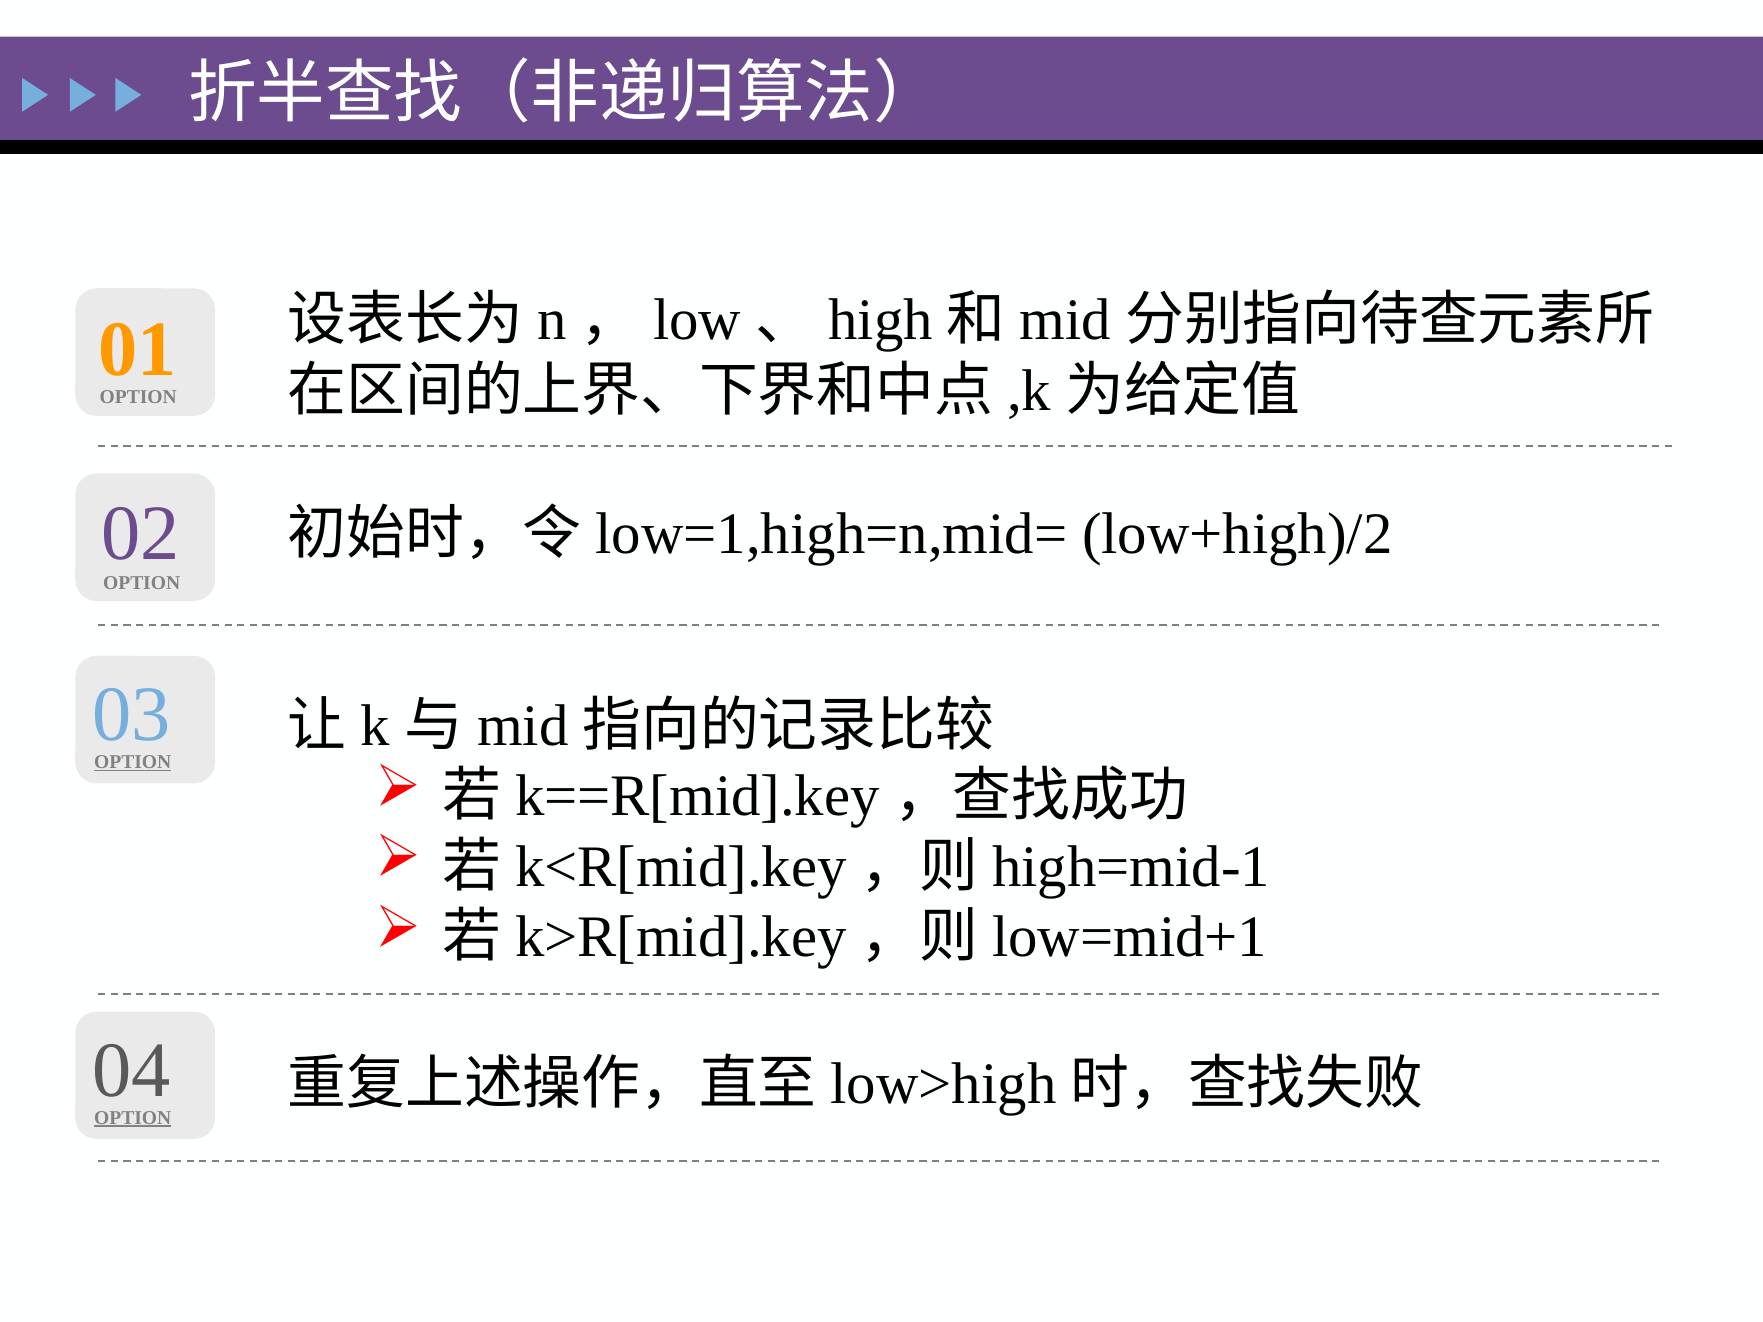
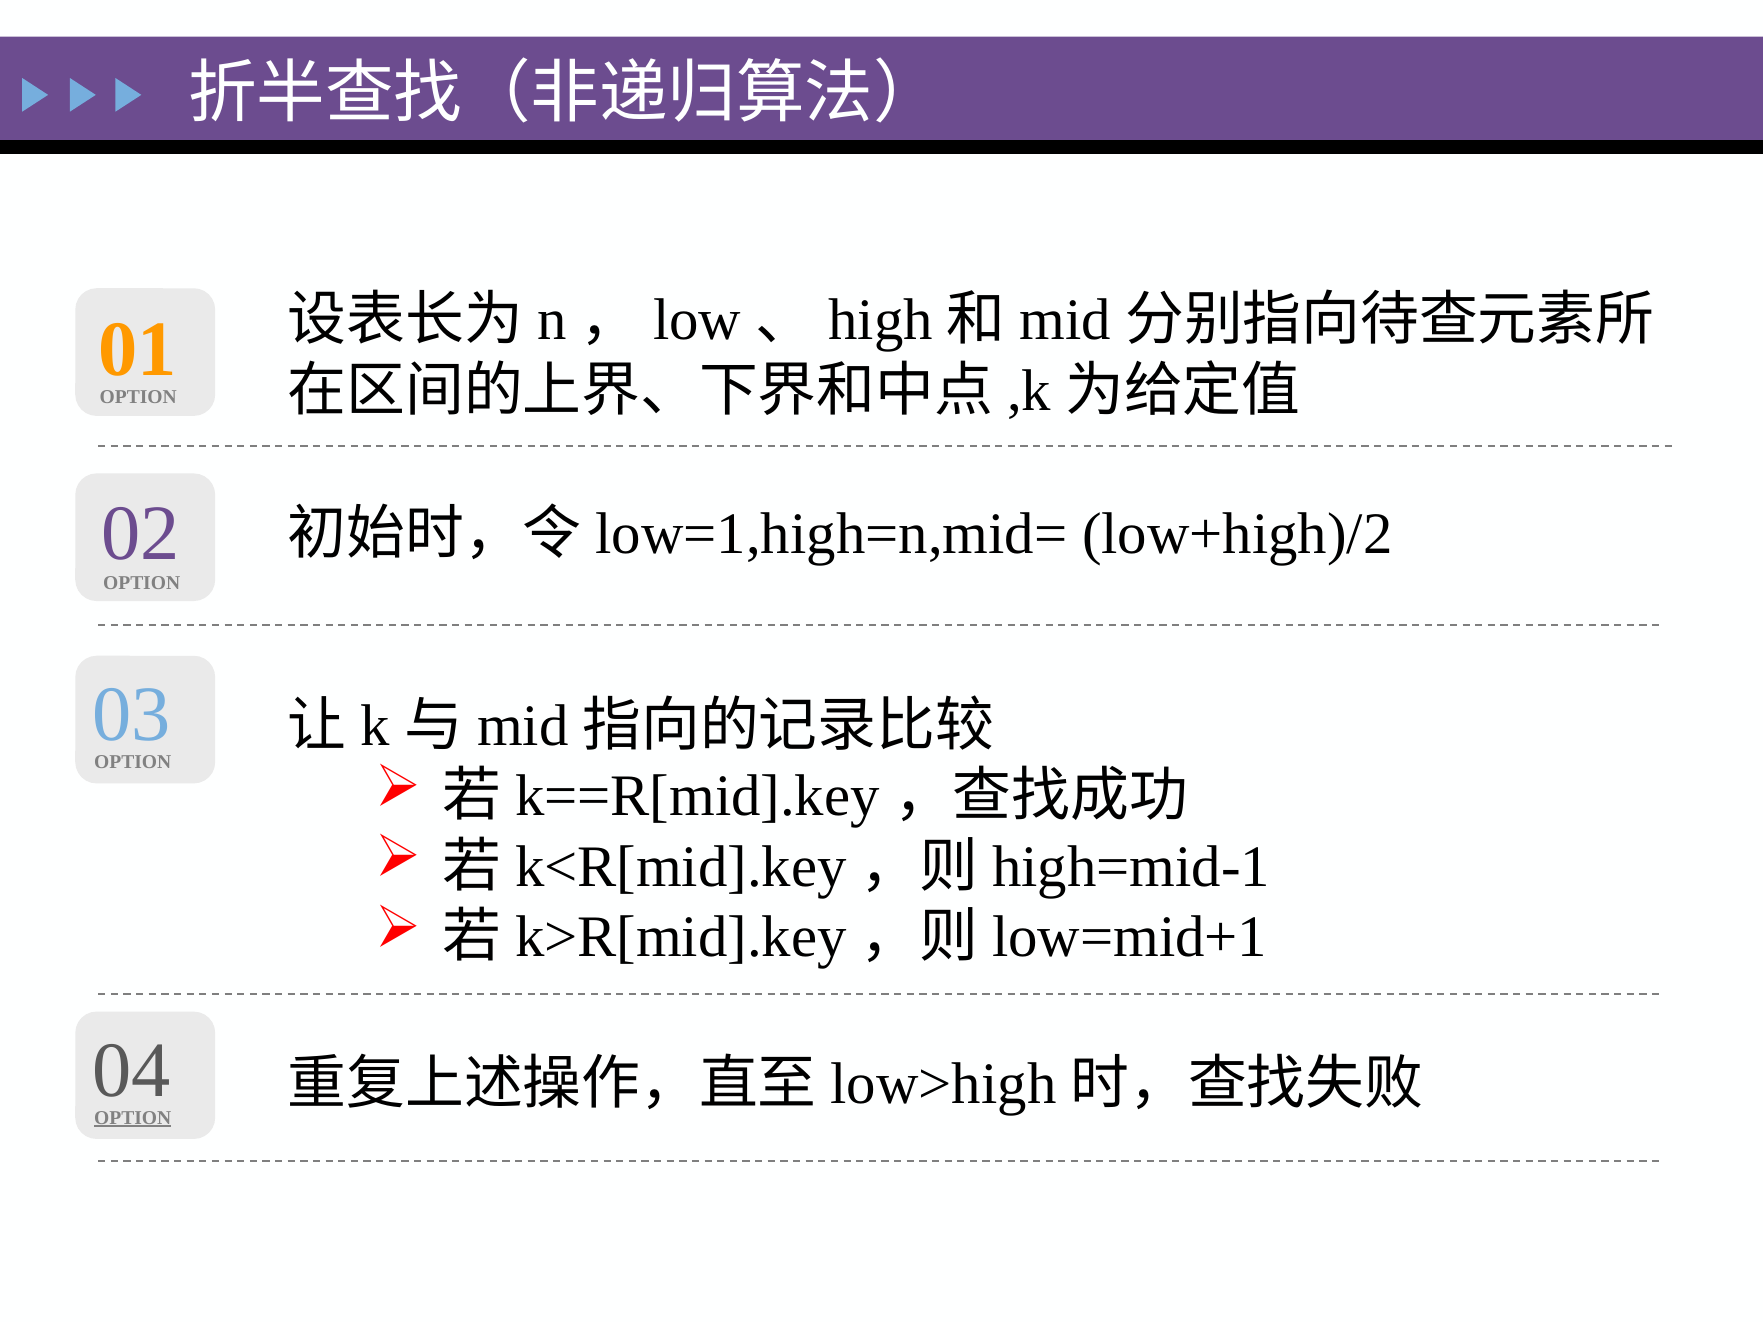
OPTION at (133, 762) underline: present -> none
